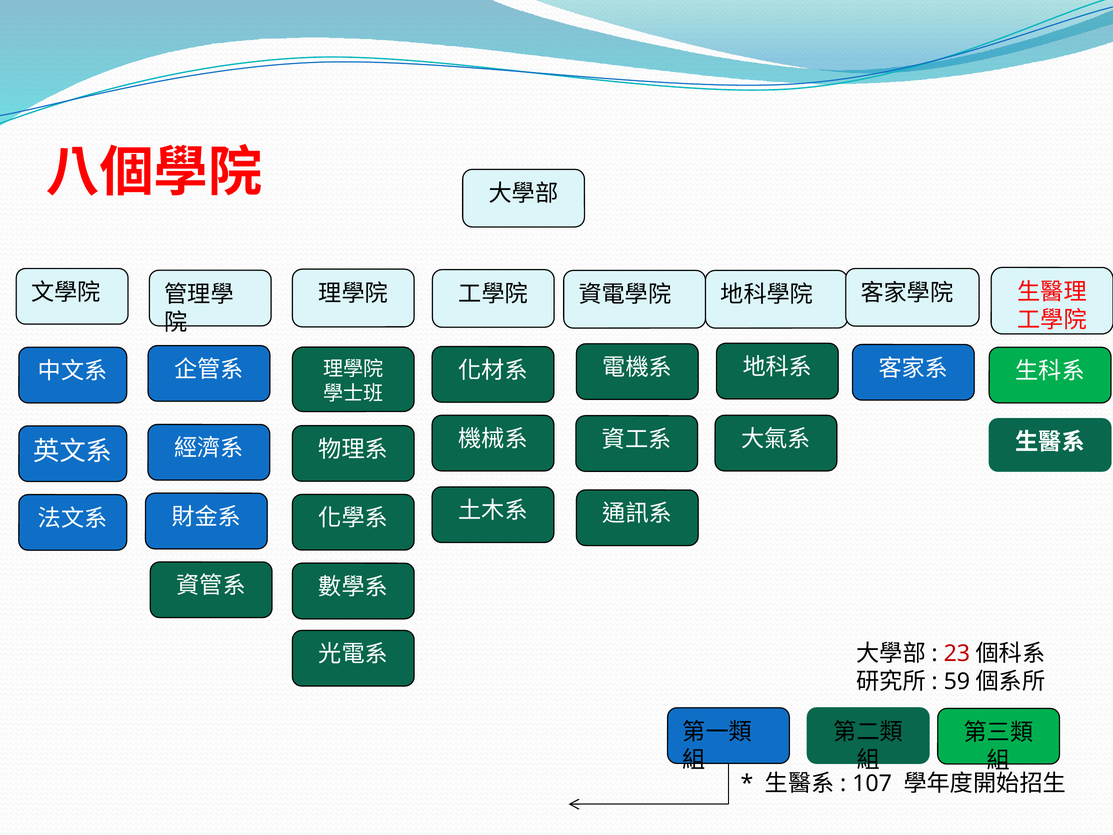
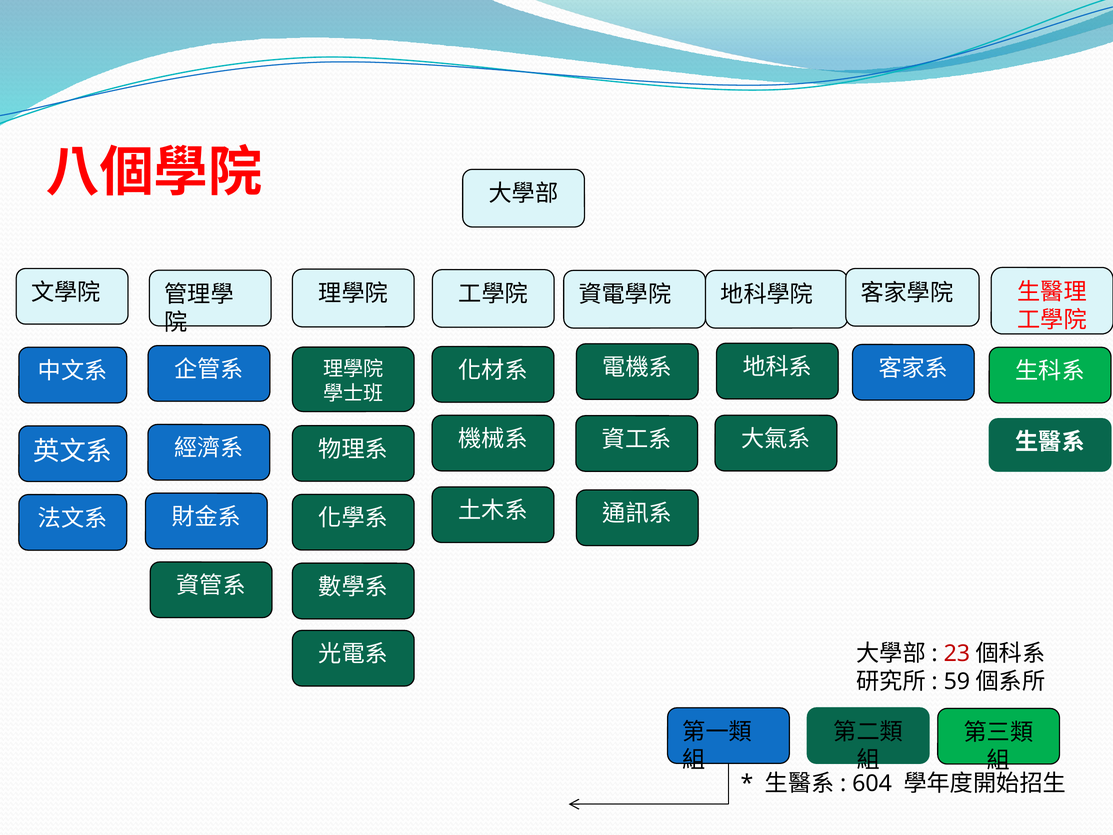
107: 107 -> 604
